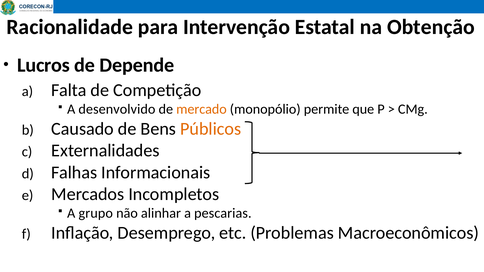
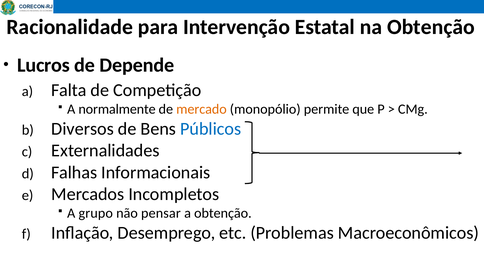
desenvolvido: desenvolvido -> normalmente
Causado: Causado -> Diversos
Públicos colour: orange -> blue
alinhar: alinhar -> pensar
a pescarias: pescarias -> obtenção
